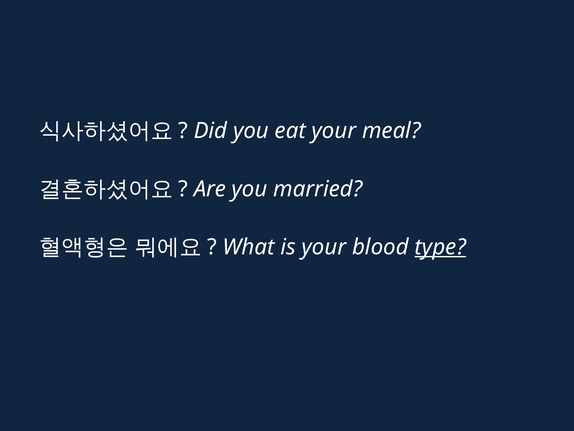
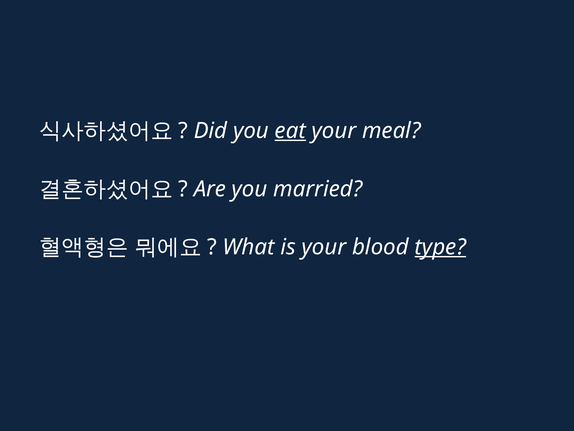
eat underline: none -> present
